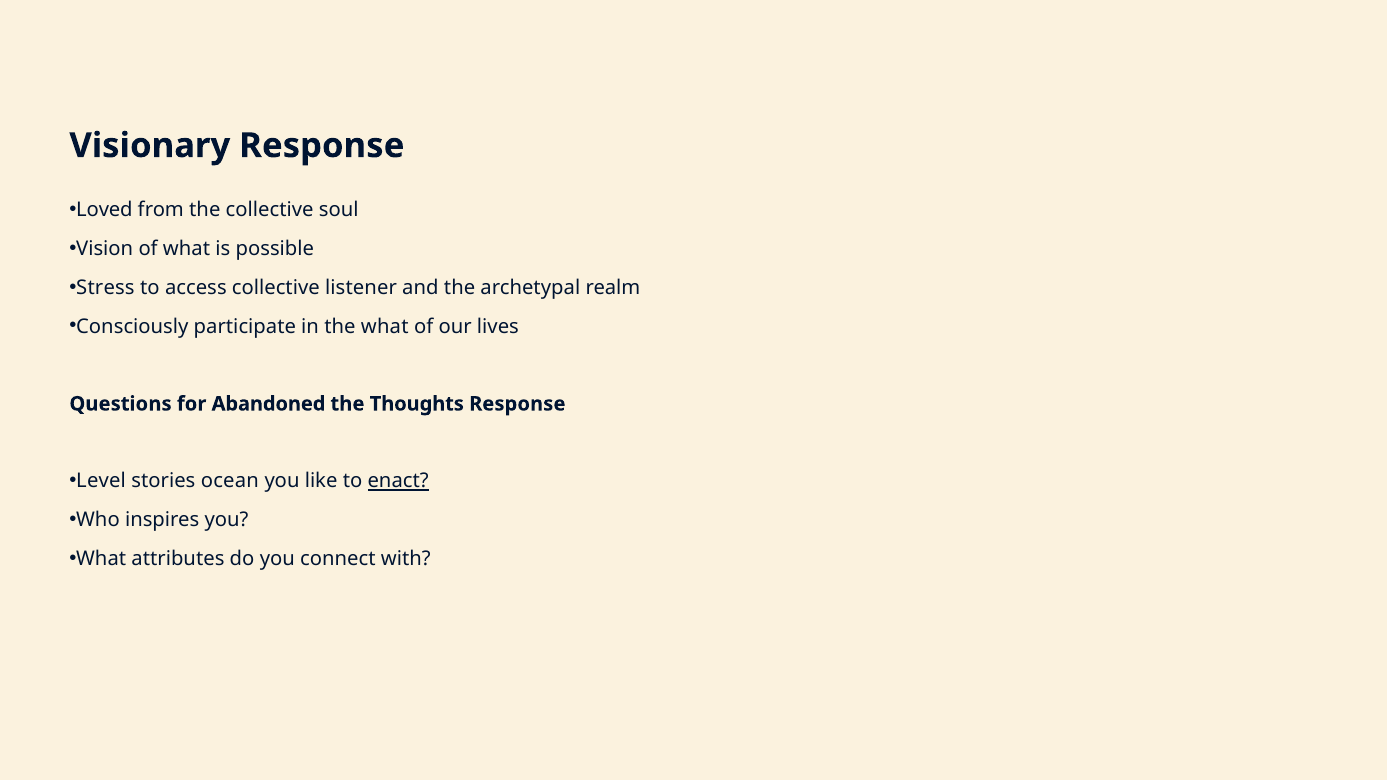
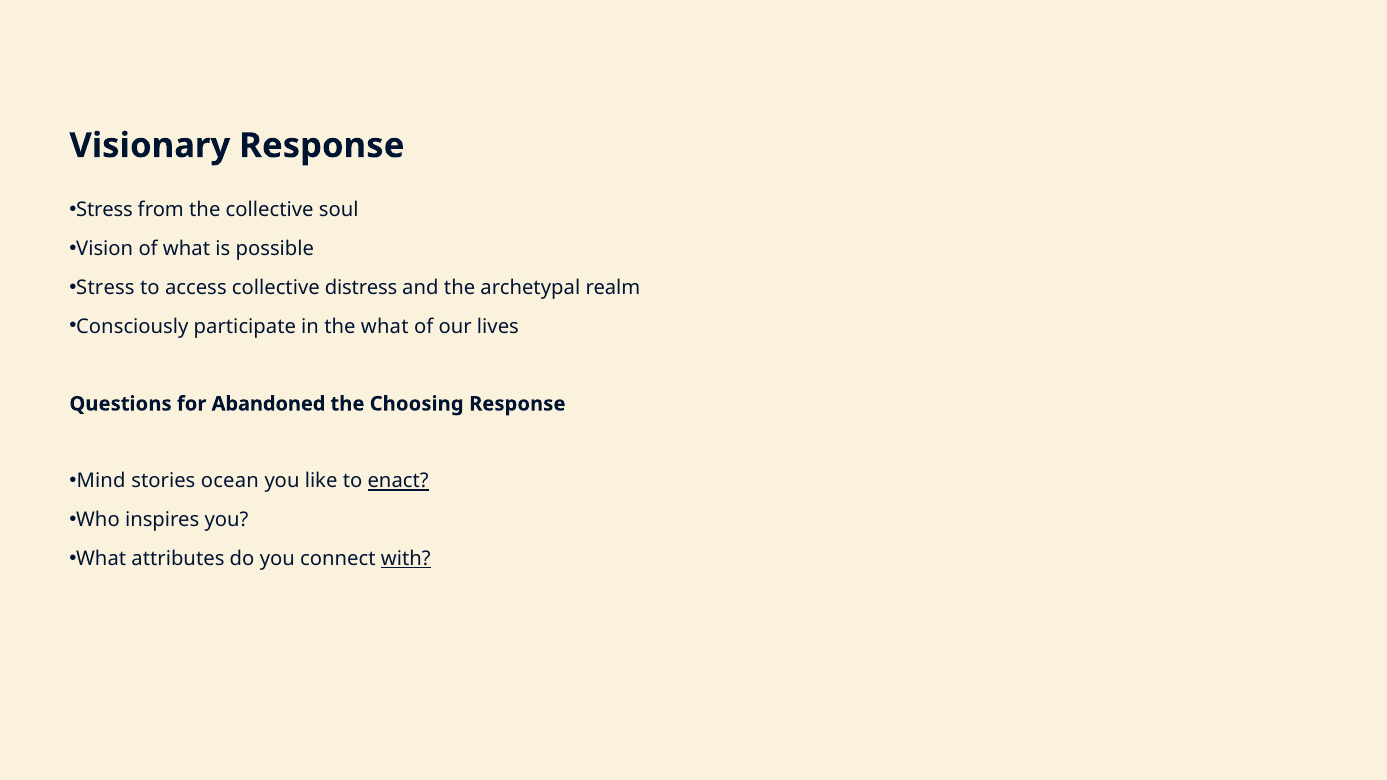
Loved at (104, 210): Loved -> Stress
listener: listener -> distress
Thoughts: Thoughts -> Choosing
Level: Level -> Mind
with underline: none -> present
